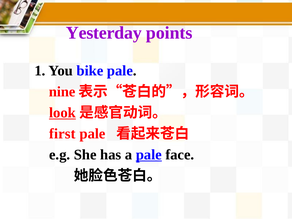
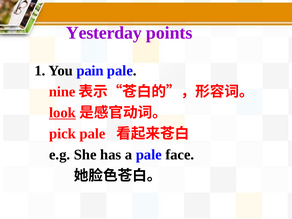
bike: bike -> pain
first: first -> pick
pale at (149, 155) underline: present -> none
